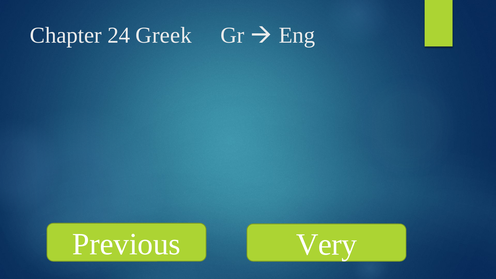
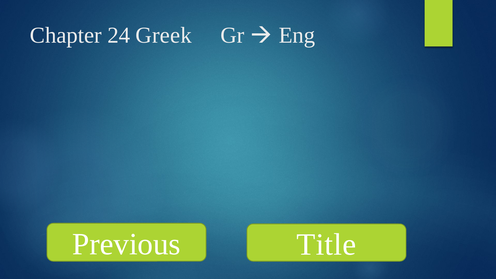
Very: Very -> Title
